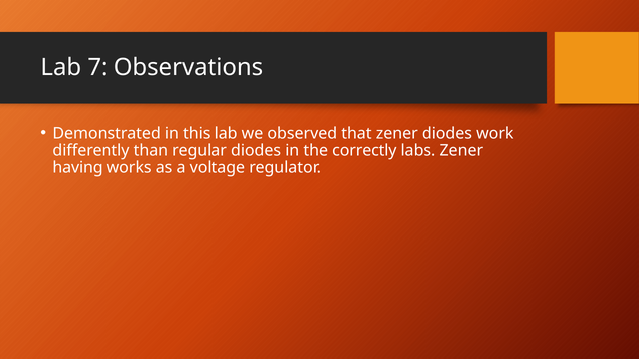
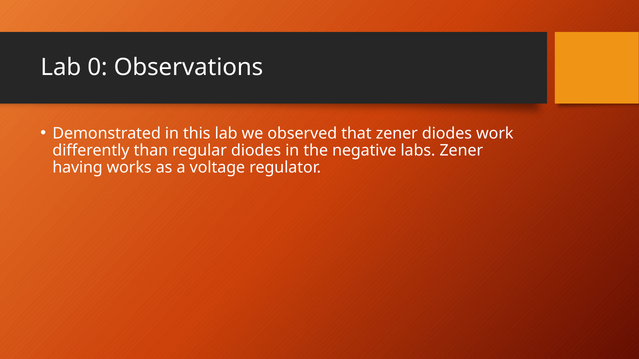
7: 7 -> 0
correctly: correctly -> negative
